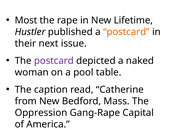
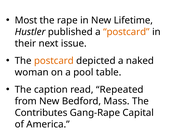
postcard at (54, 61) colour: purple -> orange
Catherine: Catherine -> Repeated
Oppression: Oppression -> Contributes
